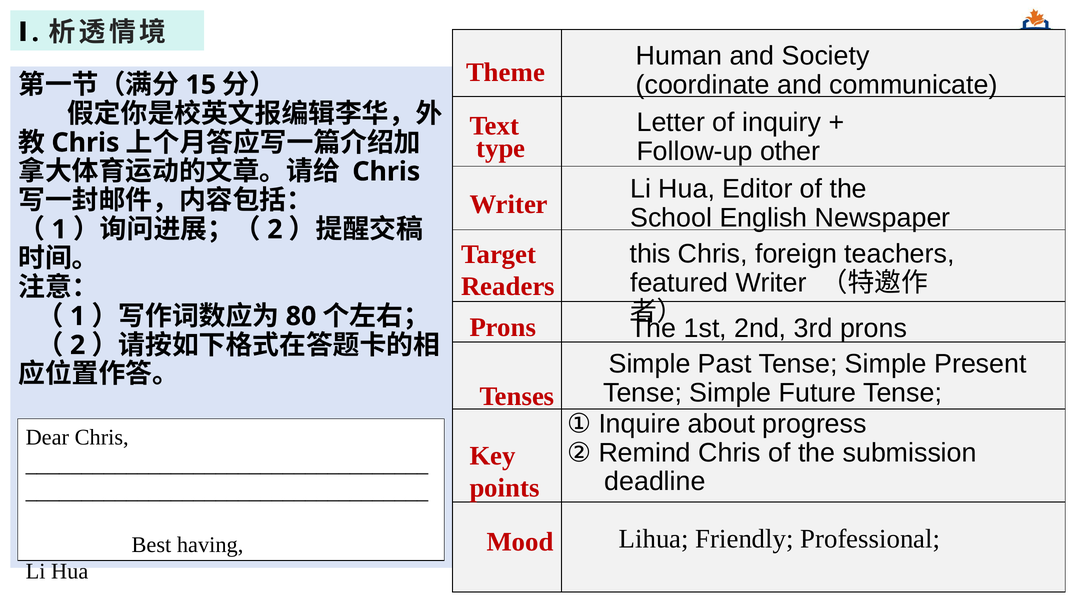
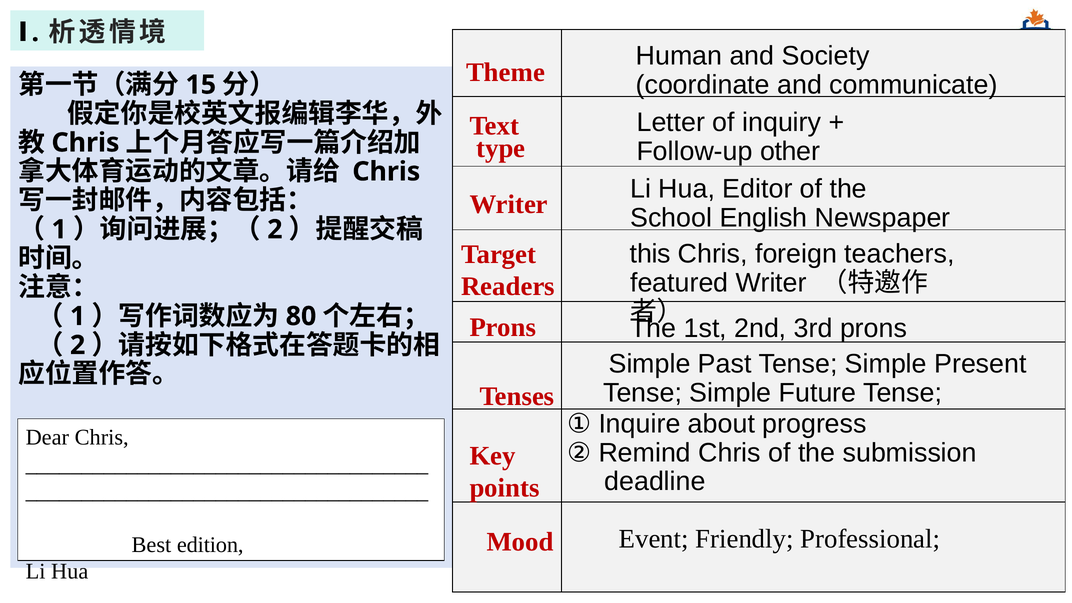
Lihua: Lihua -> Event
having: having -> edition
